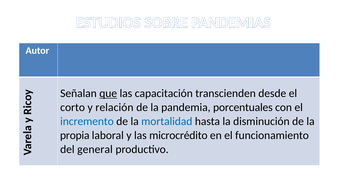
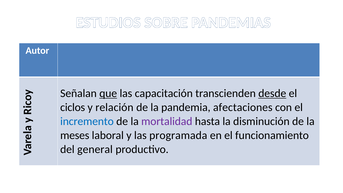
desde underline: none -> present
corto: corto -> ciclos
porcentuales: porcentuales -> afectaciones
mortalidad colour: blue -> purple
propia: propia -> meses
microcrédito: microcrédito -> programada
